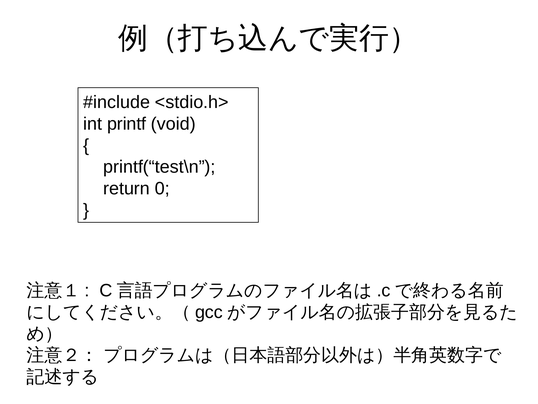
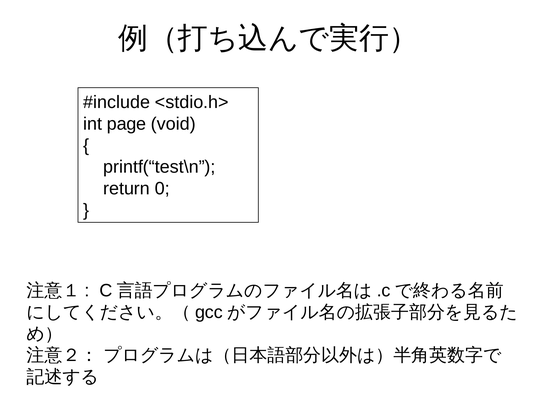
printf: printf -> page
